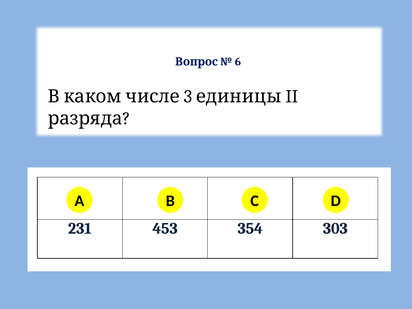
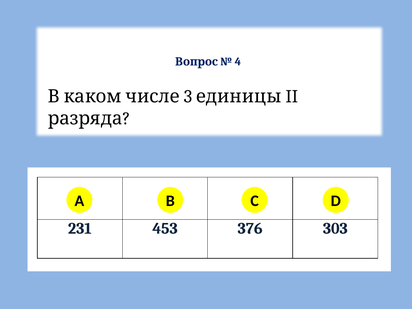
6: 6 -> 4
354: 354 -> 376
